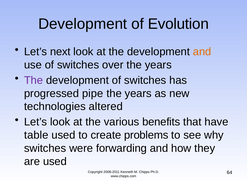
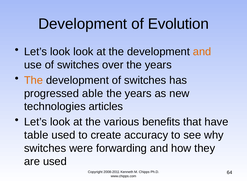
next at (60, 52): next -> look
The at (34, 80) colour: purple -> orange
pipe: pipe -> able
altered: altered -> articles
problems: problems -> accuracy
